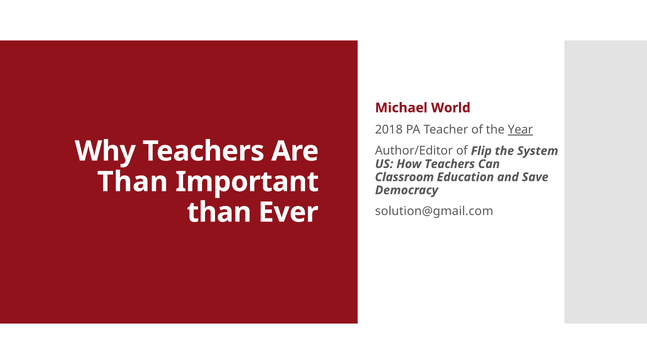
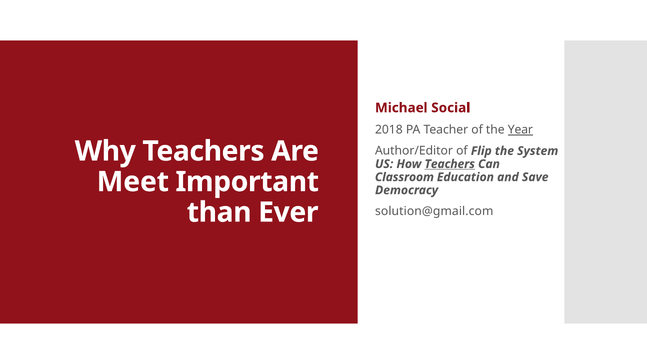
World: World -> Social
Teachers at (450, 164) underline: none -> present
Than at (133, 182): Than -> Meet
